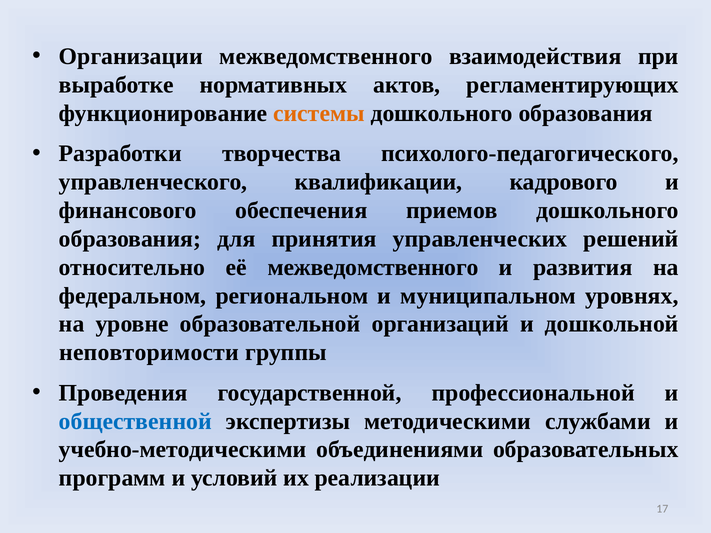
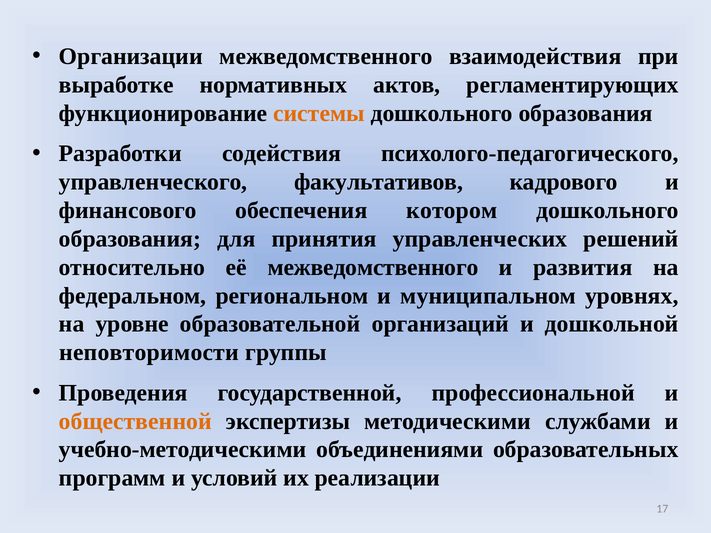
творчества: творчества -> содействия
квалификации: квалификации -> факультативов
приемов: приемов -> котором
общественной colour: blue -> orange
